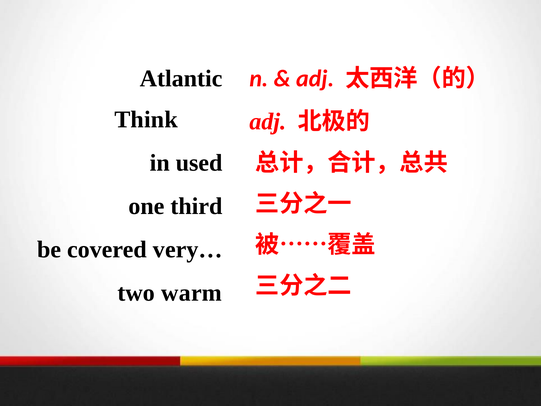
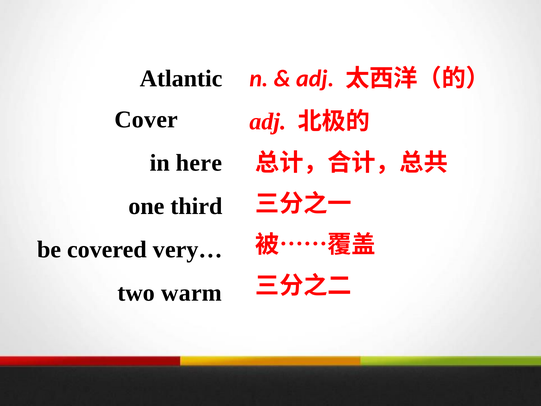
Think: Think -> Cover
used: used -> here
